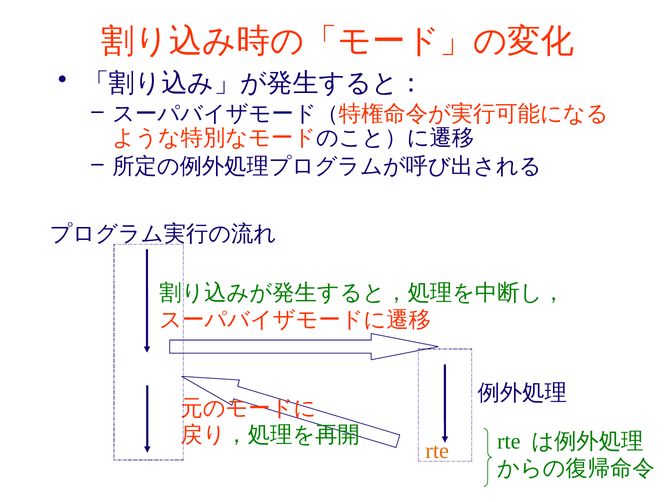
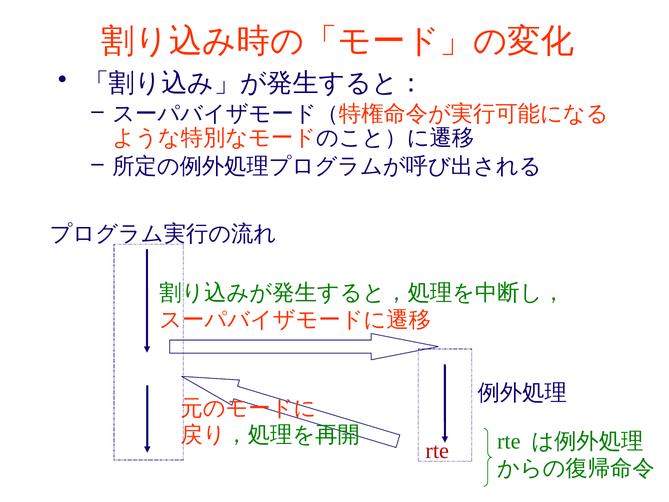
rte at (437, 451) colour: orange -> red
